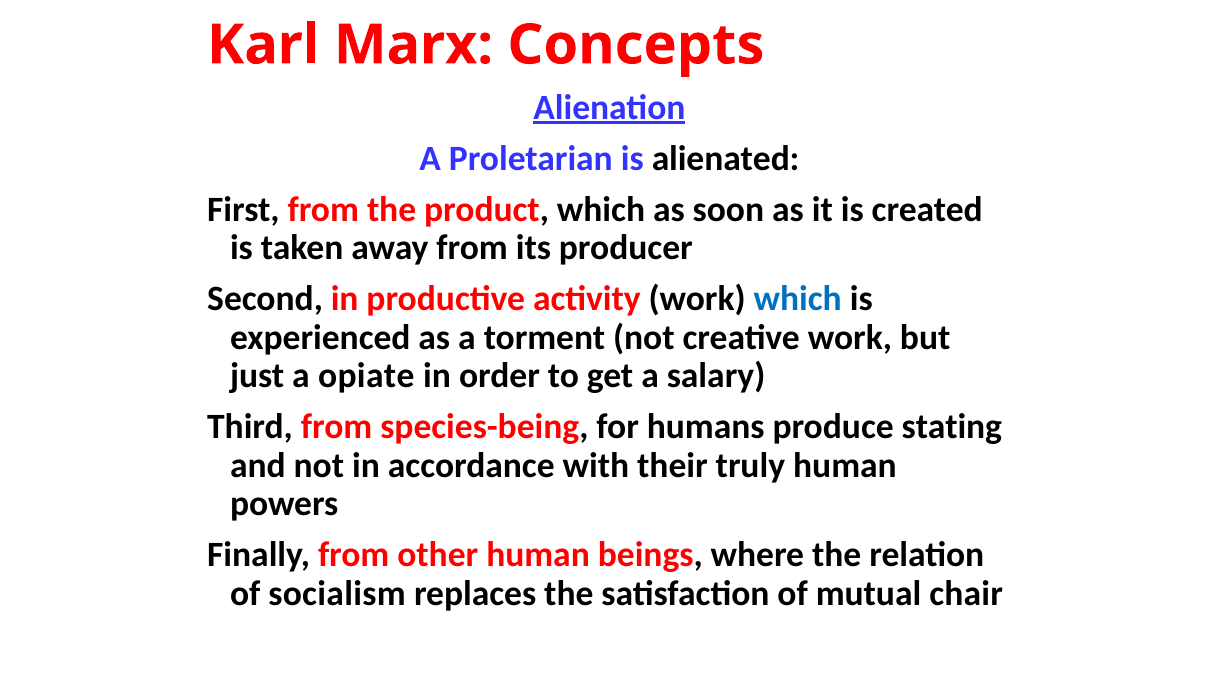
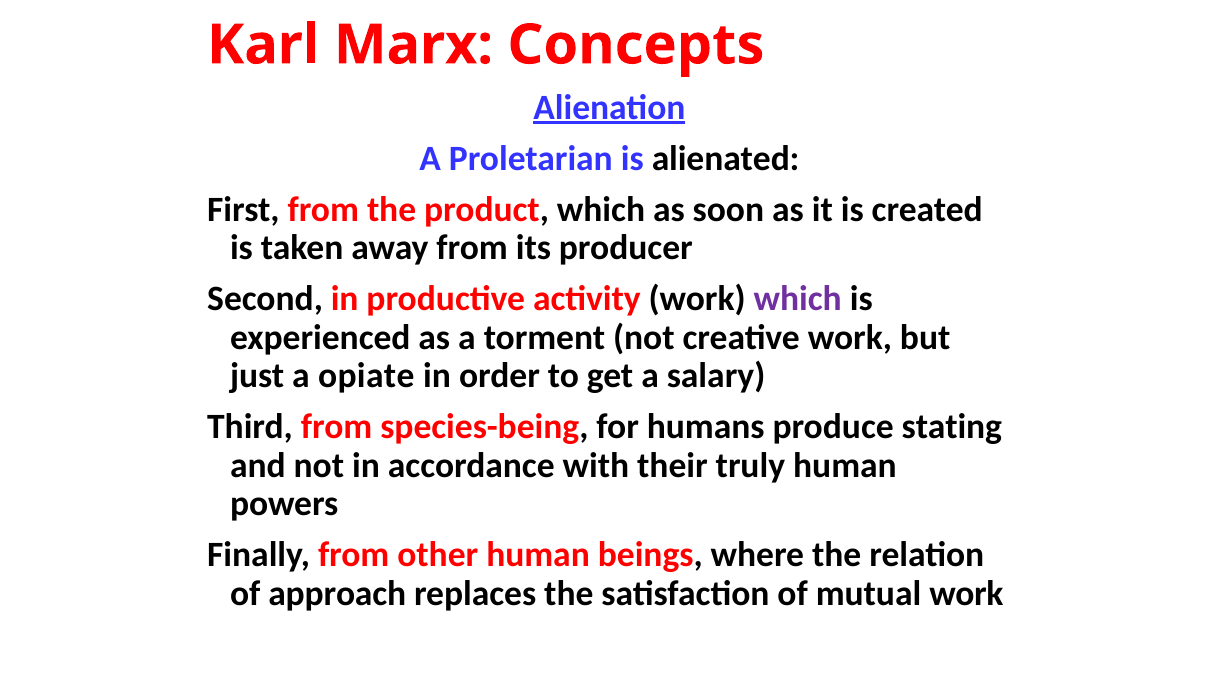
which at (798, 299) colour: blue -> purple
socialism: socialism -> approach
mutual chair: chair -> work
